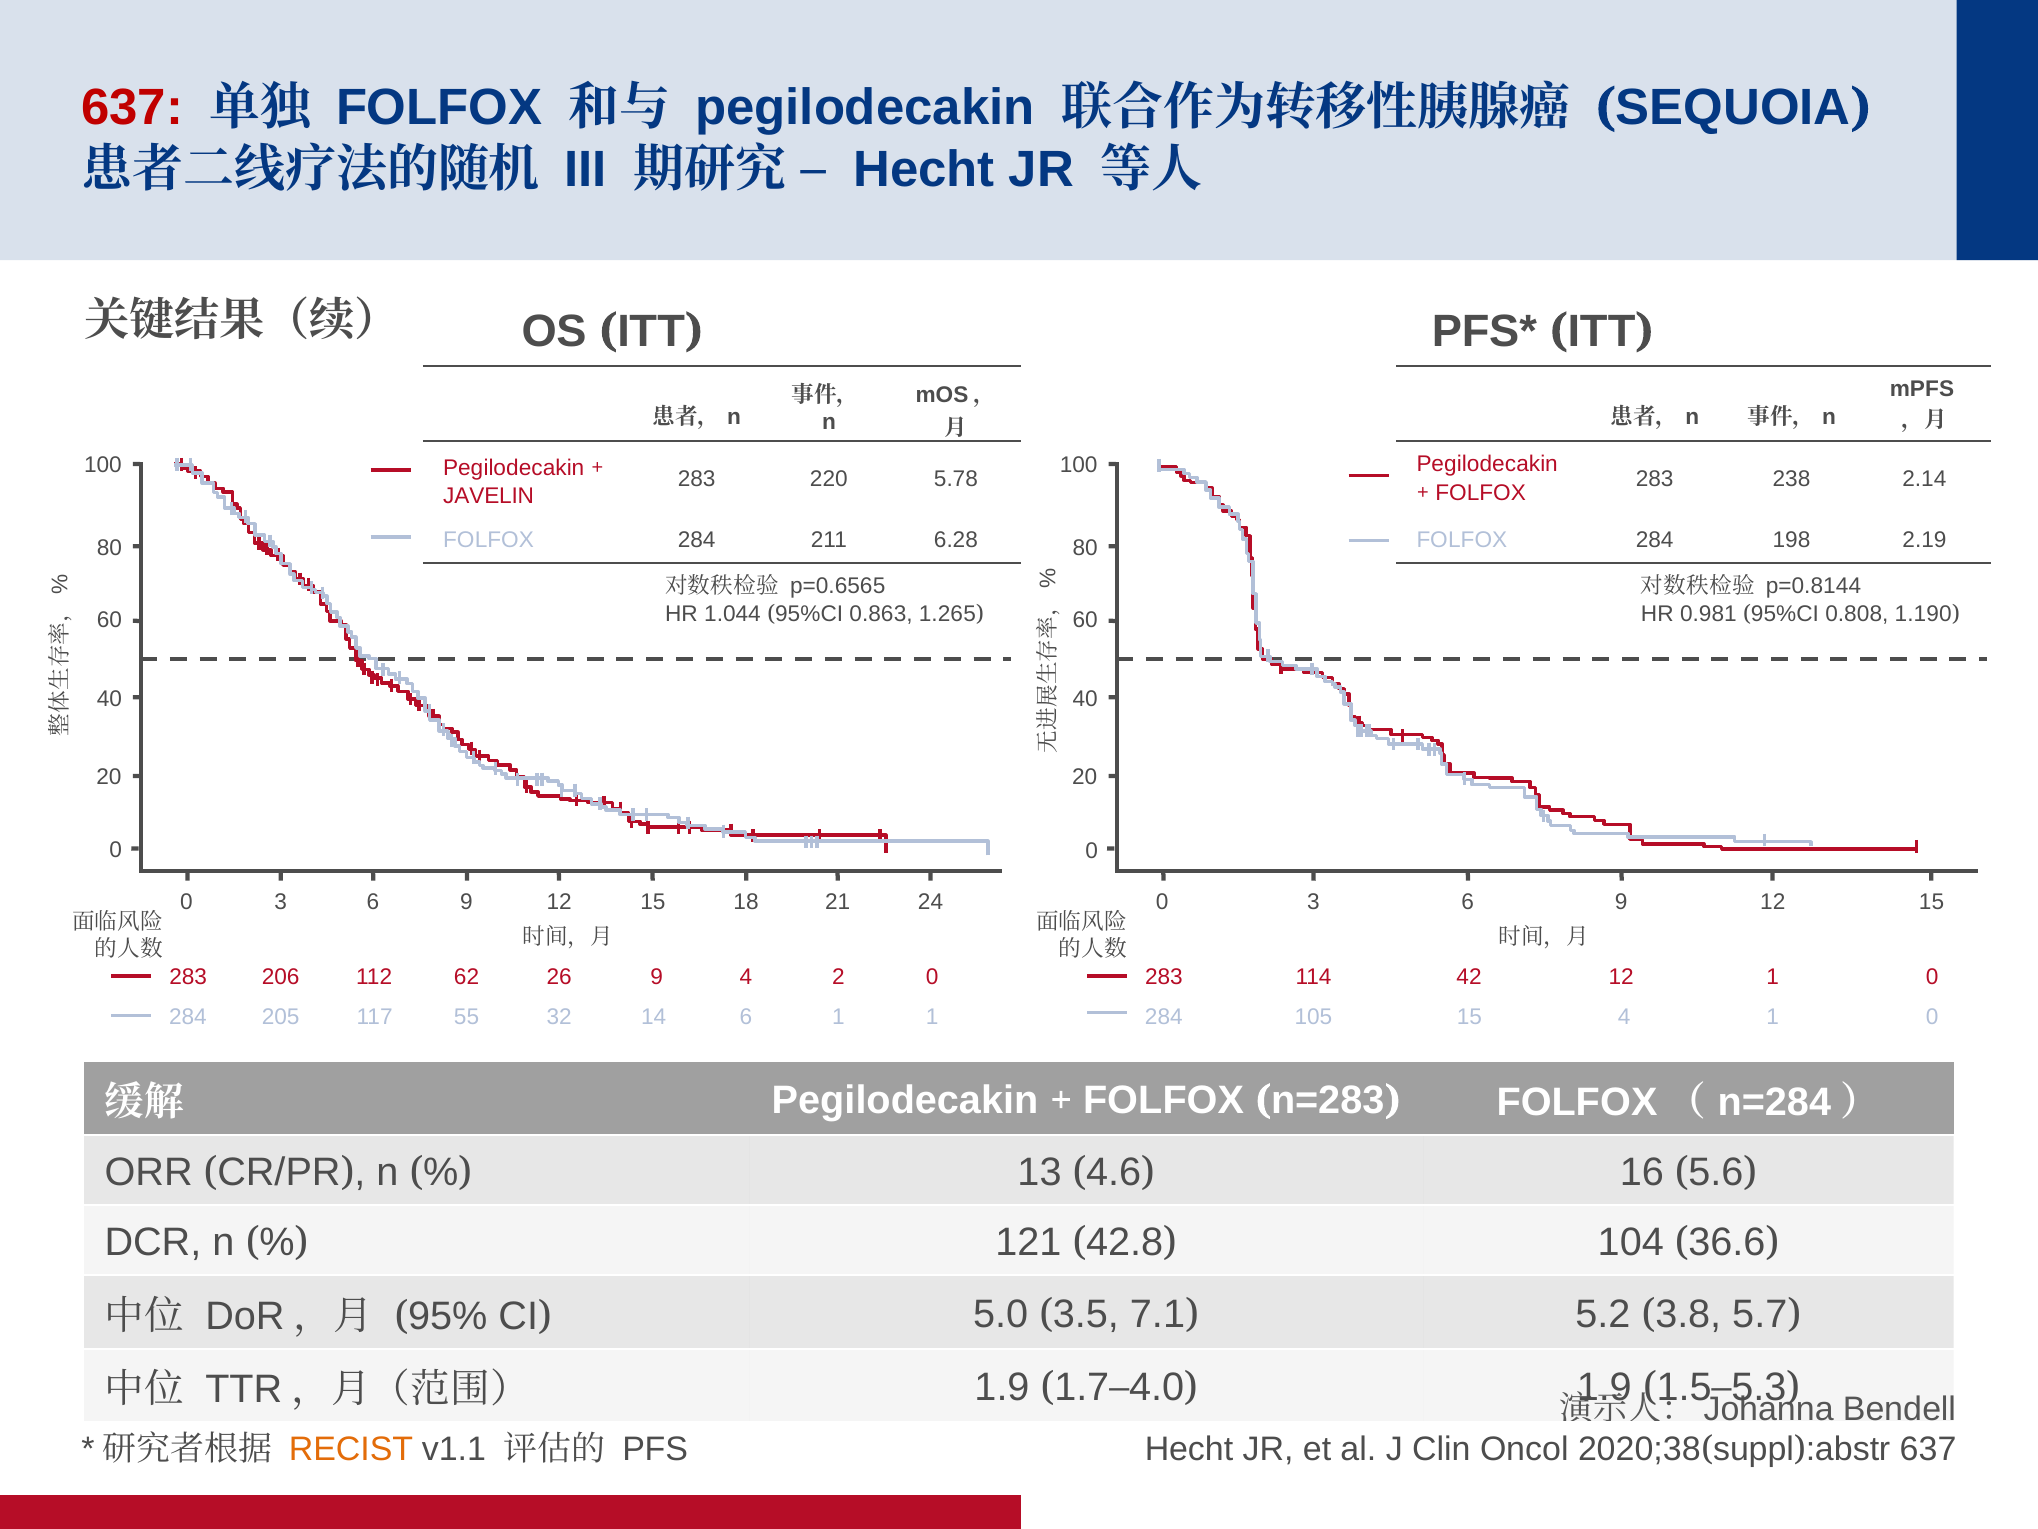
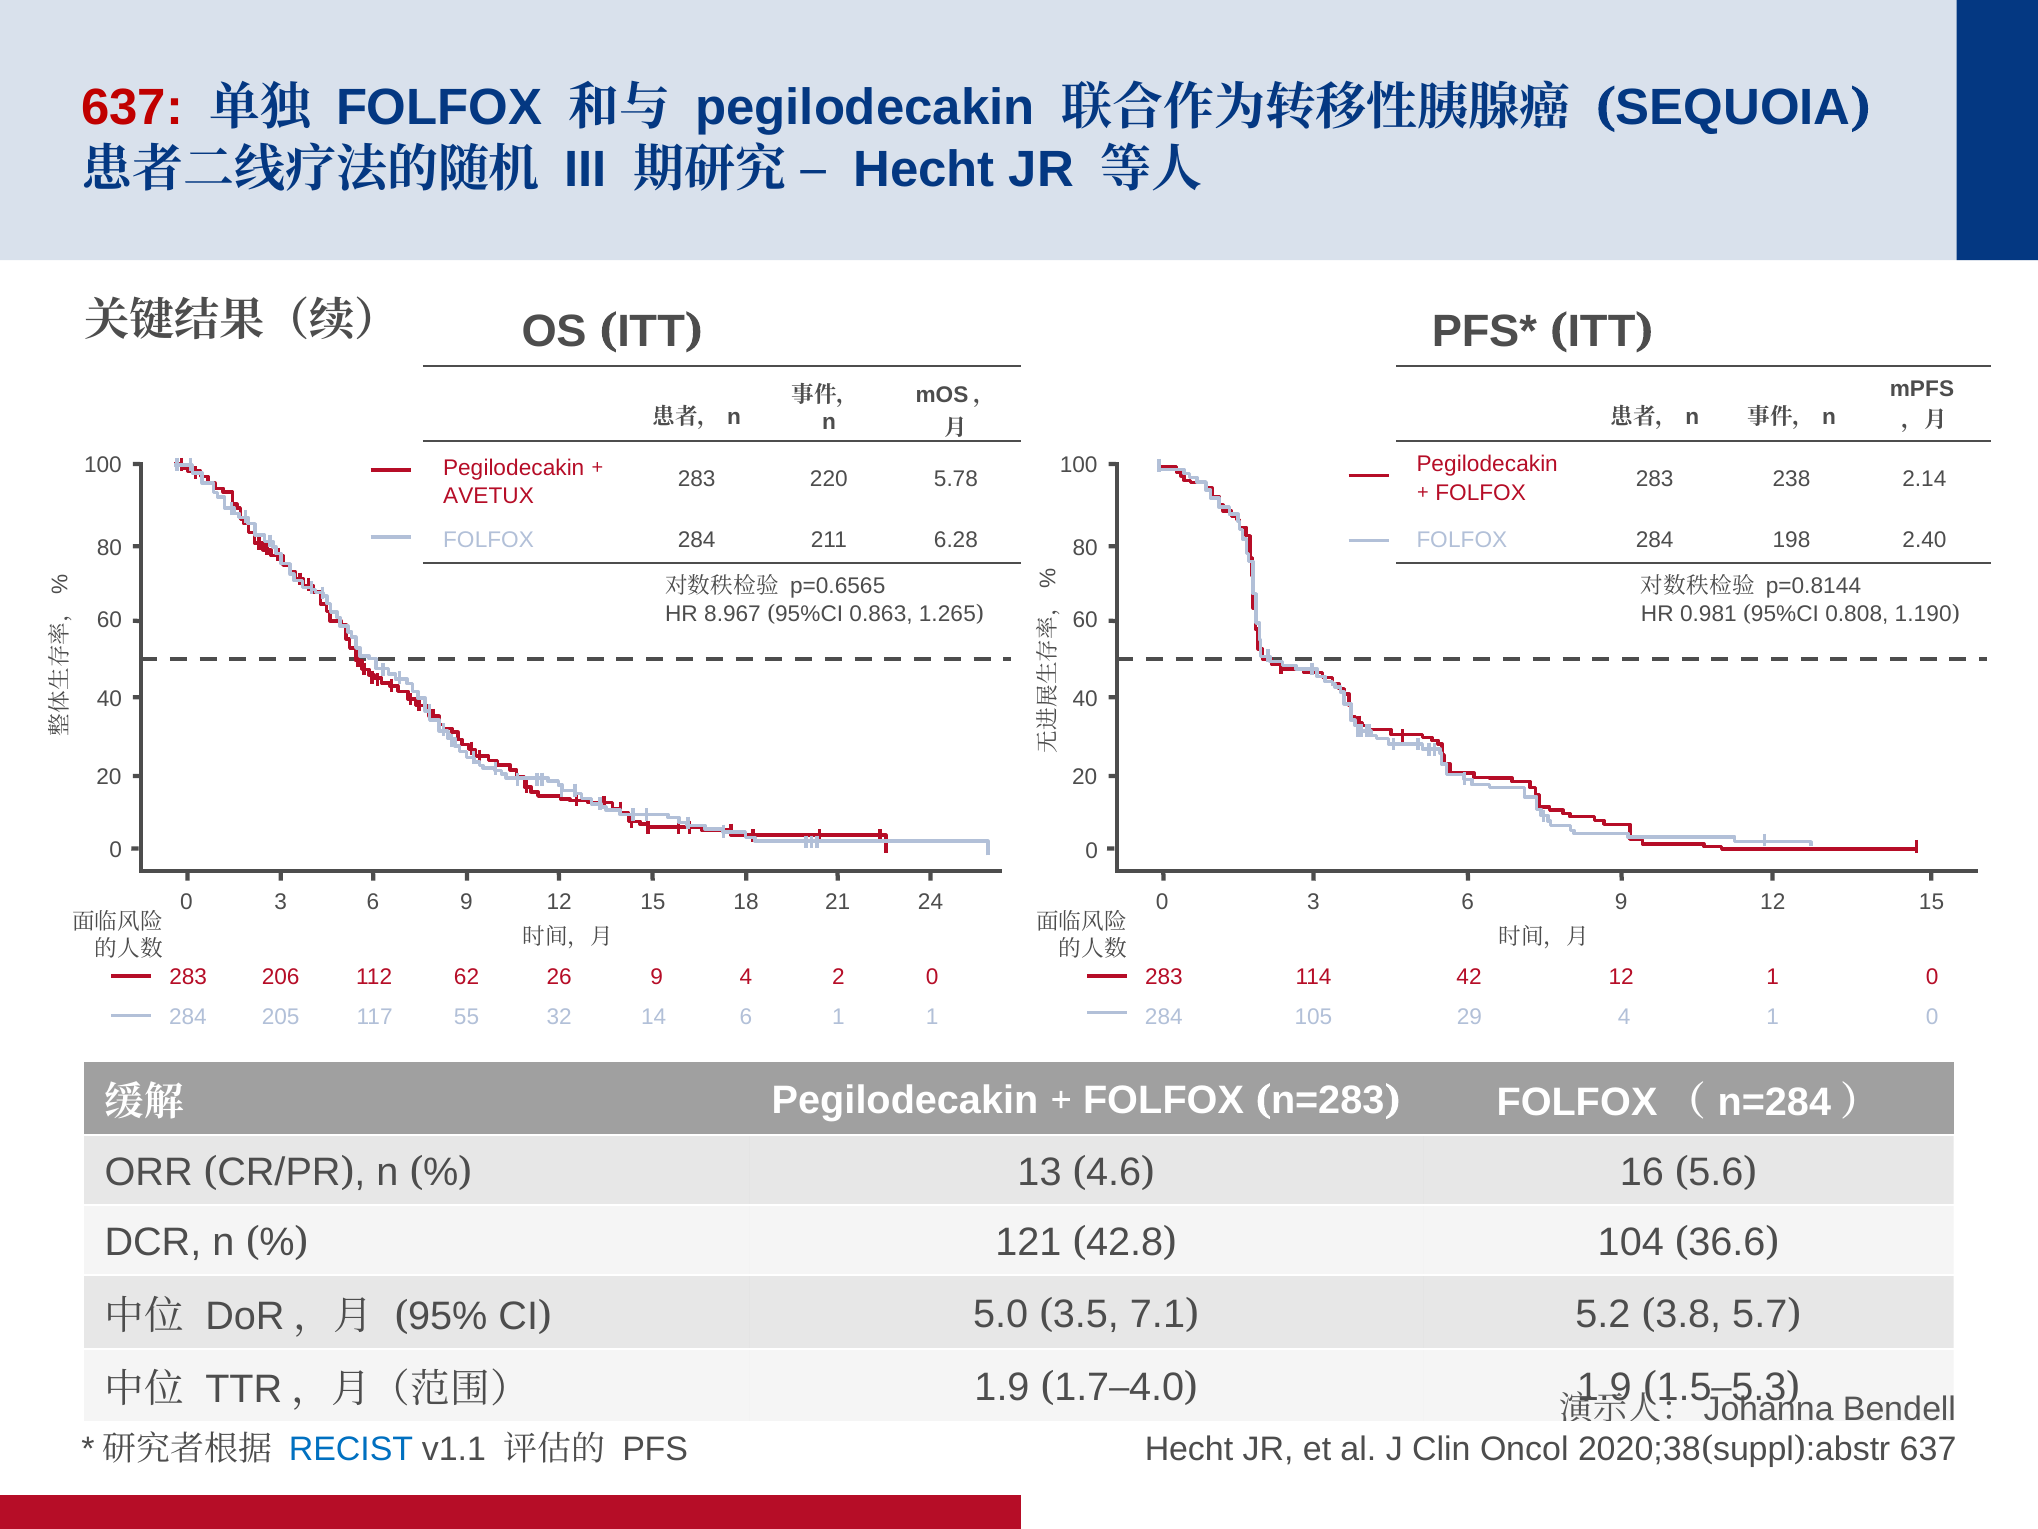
JAVELIN: JAVELIN -> AVETUX
2.19: 2.19 -> 2.40
1.044: 1.044 -> 8.967
105 15: 15 -> 29
RECIST colour: orange -> blue
